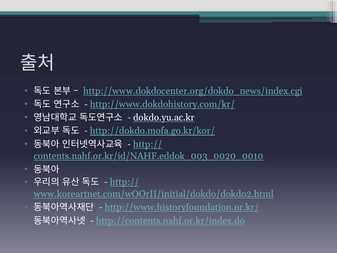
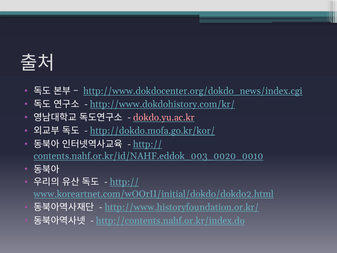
dokdo.yu.ac.kr colour: white -> pink
